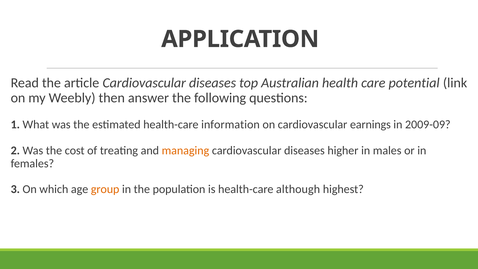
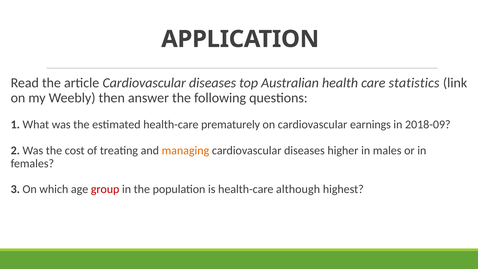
potential: potential -> statistics
information: information -> prematurely
2009-09: 2009-09 -> 2018-09
group colour: orange -> red
